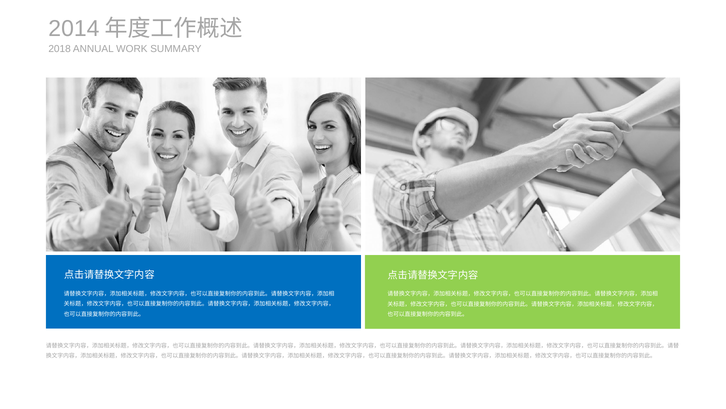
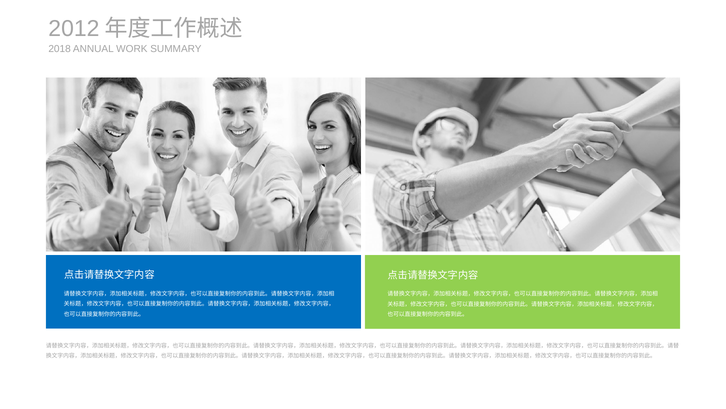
2014: 2014 -> 2012
